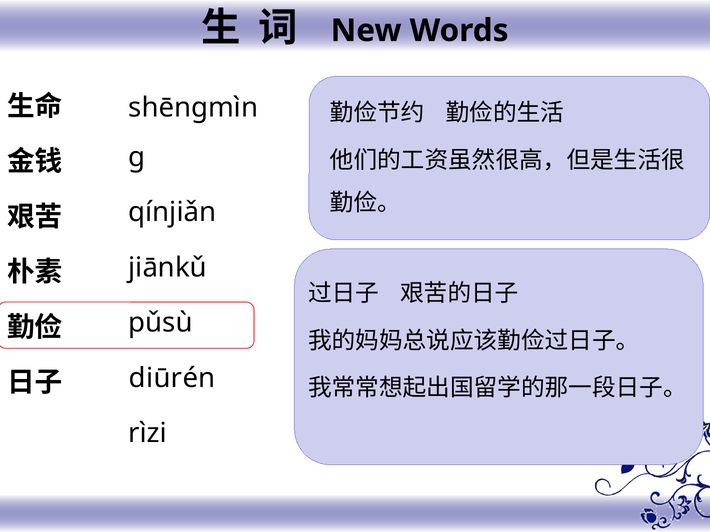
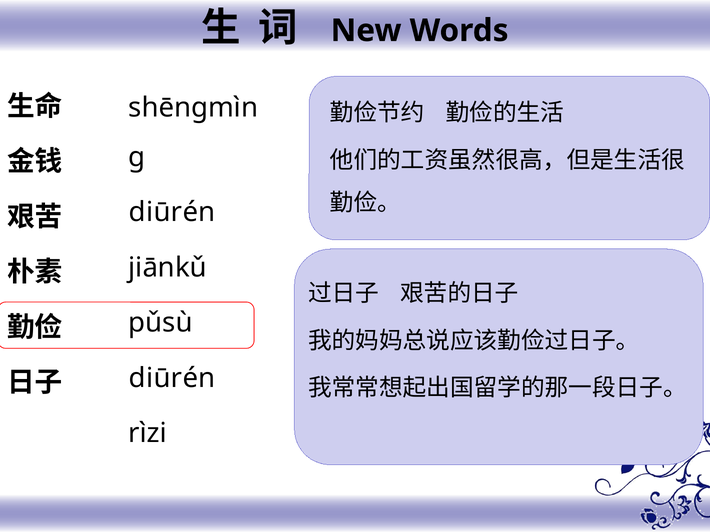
qínjiǎn at (172, 213): qínjiǎn -> diūrén
